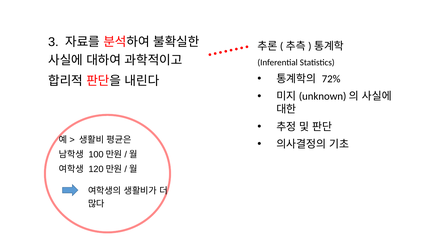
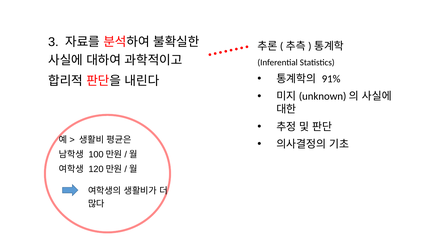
72%: 72% -> 91%
